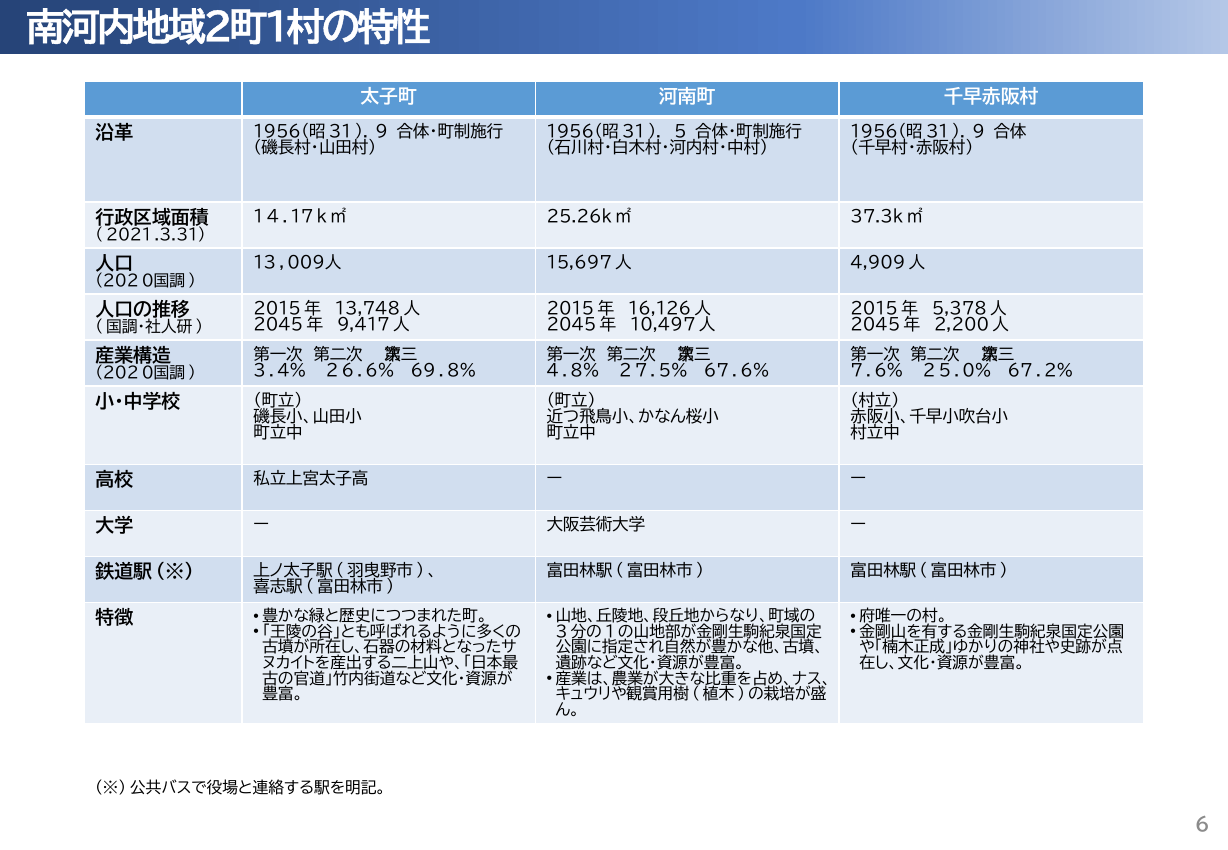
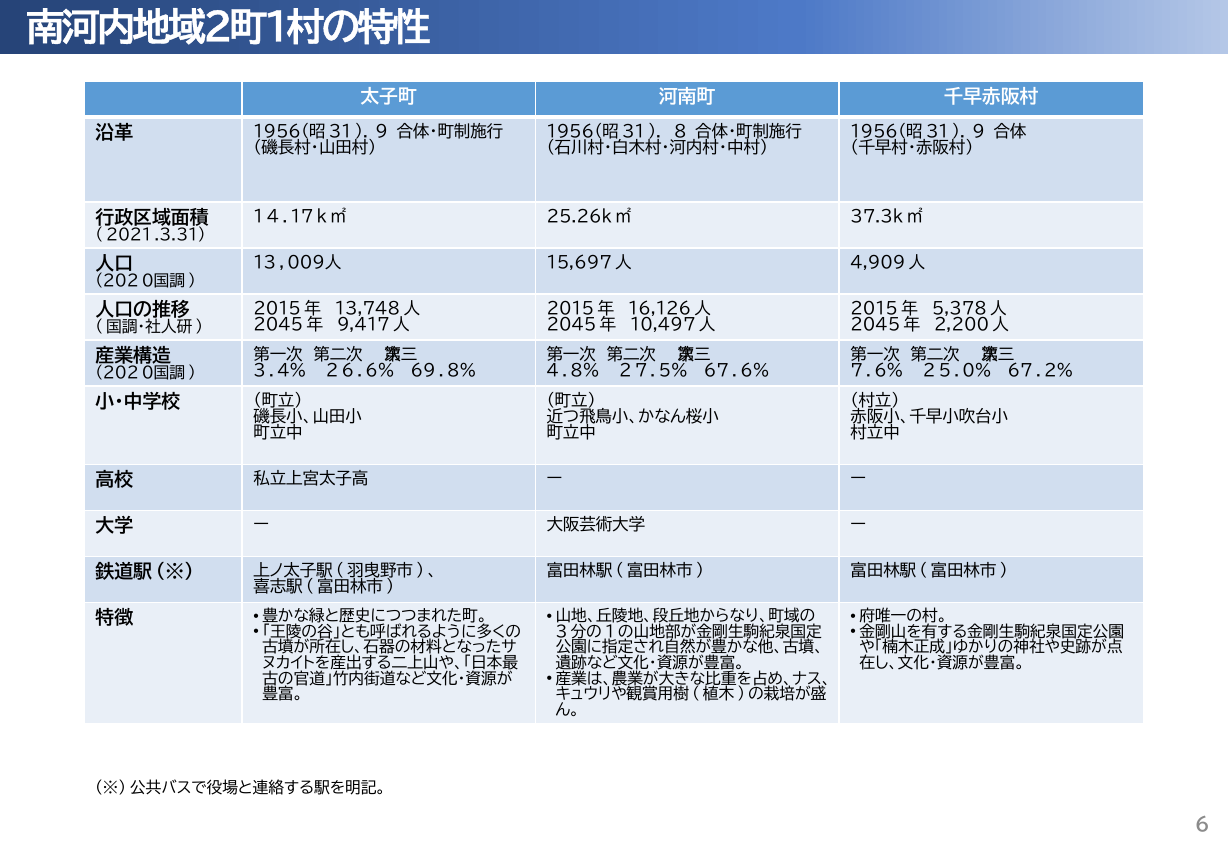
5: 5 -> 8
